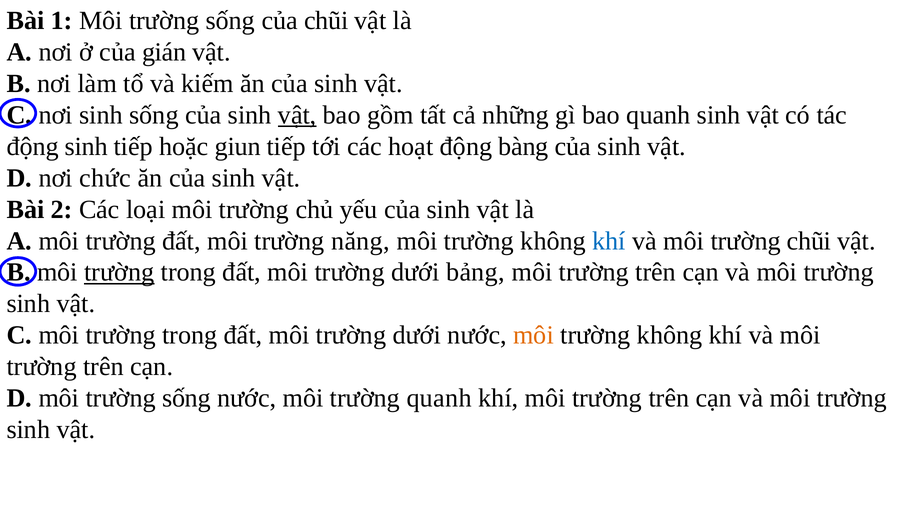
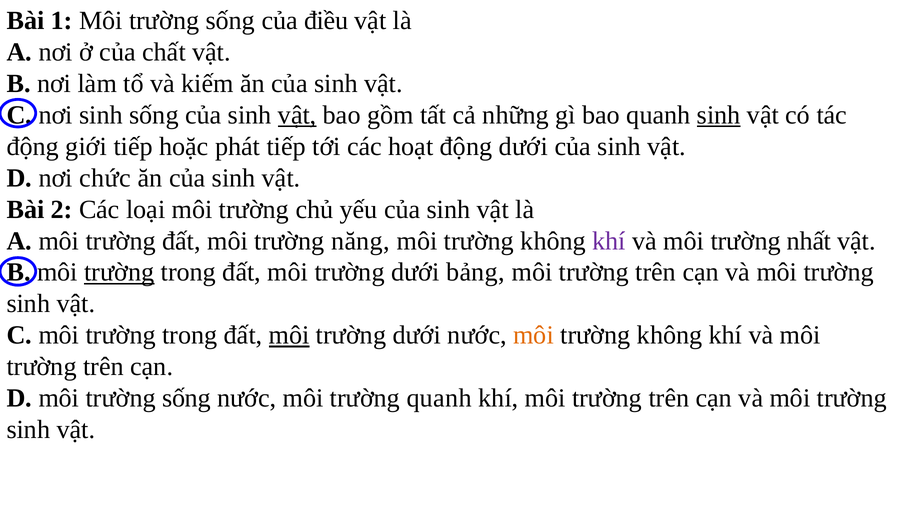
của chũi: chũi -> điều
gián: gián -> chất
sinh at (719, 115) underline: none -> present
động sinh: sinh -> giới
giun: giun -> phát
động bàng: bàng -> dưới
khí at (609, 241) colour: blue -> purple
trường chũi: chũi -> nhất
môi at (289, 335) underline: none -> present
